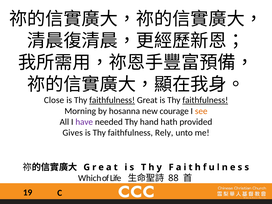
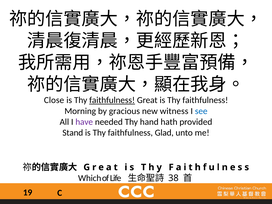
faithfulness at (205, 100) underline: present -> none
hosanna: hosanna -> gracious
courage: courage -> witness
see colour: orange -> blue
Gives: Gives -> Stand
Rely: Rely -> Glad
88: 88 -> 38
